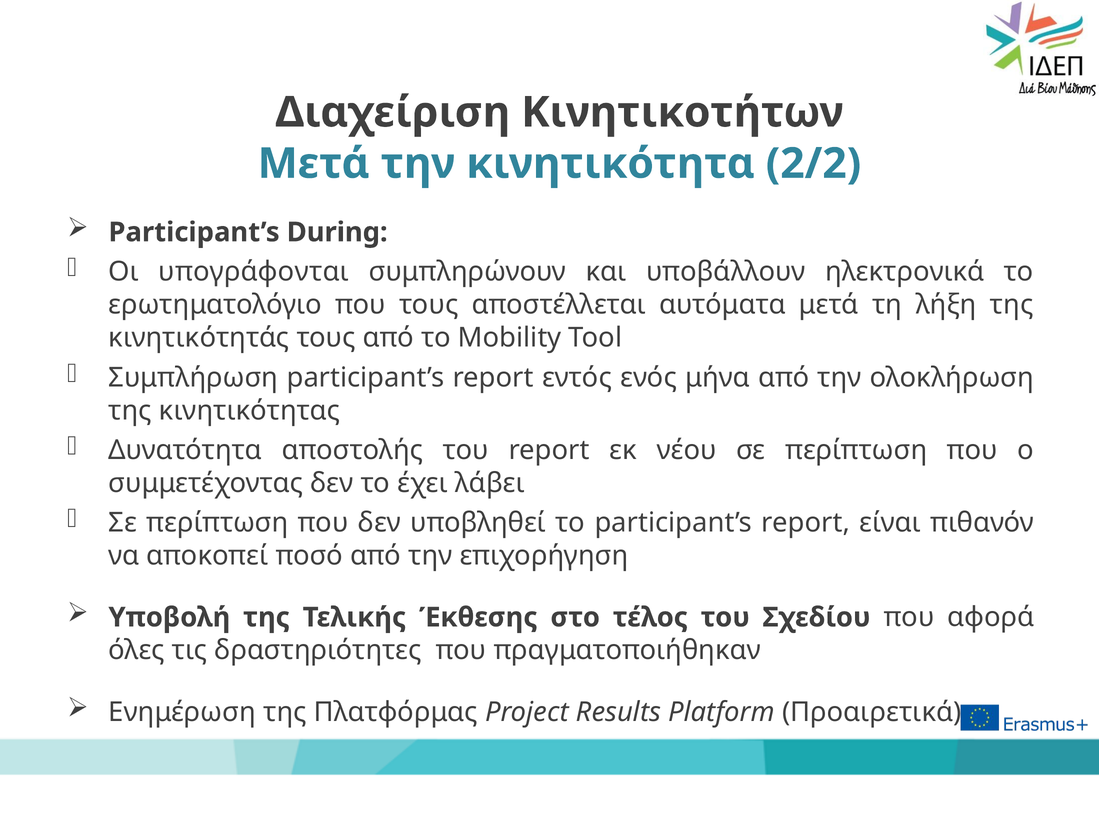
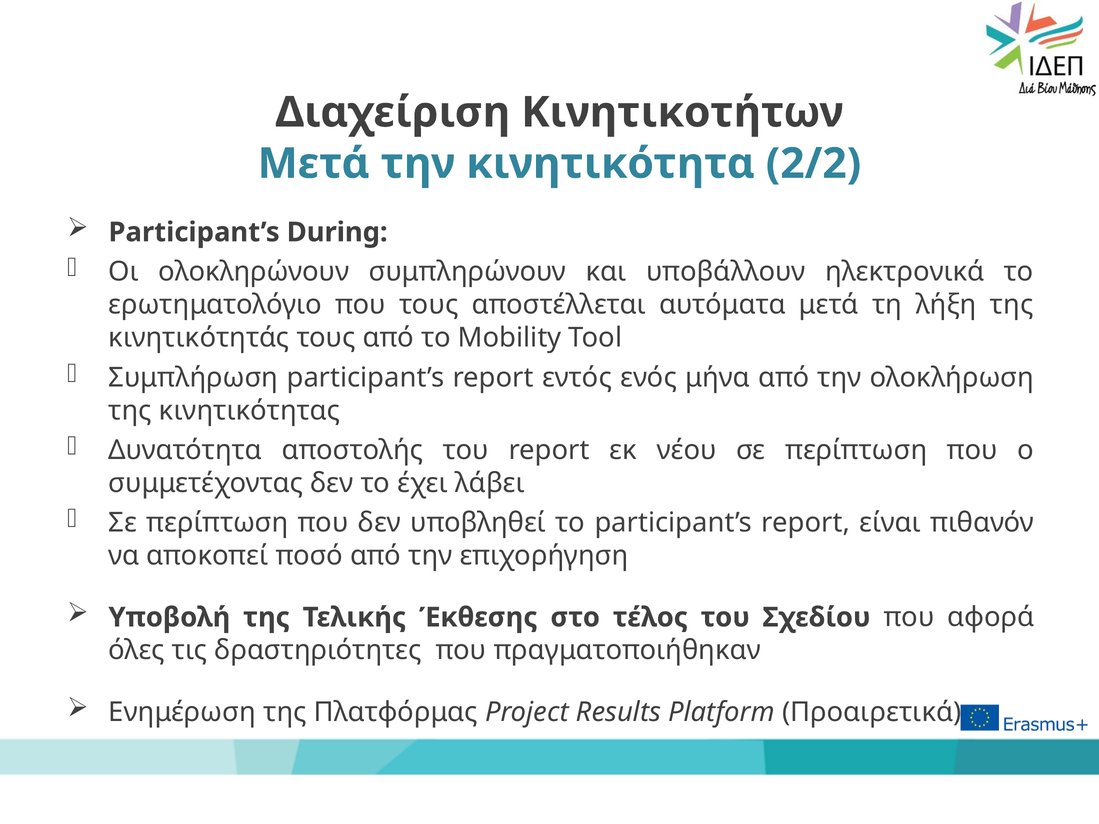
υπογράφονται: υπογράφονται -> ολοκληρώνουν
